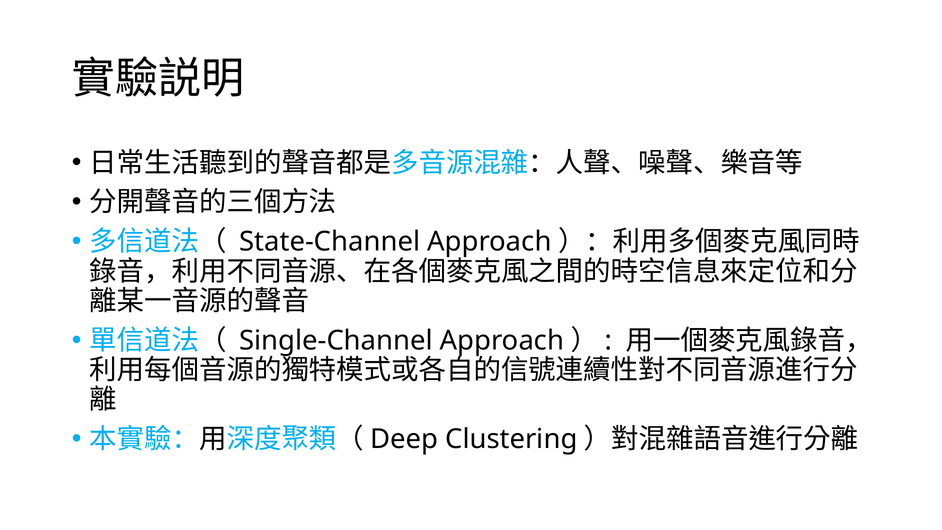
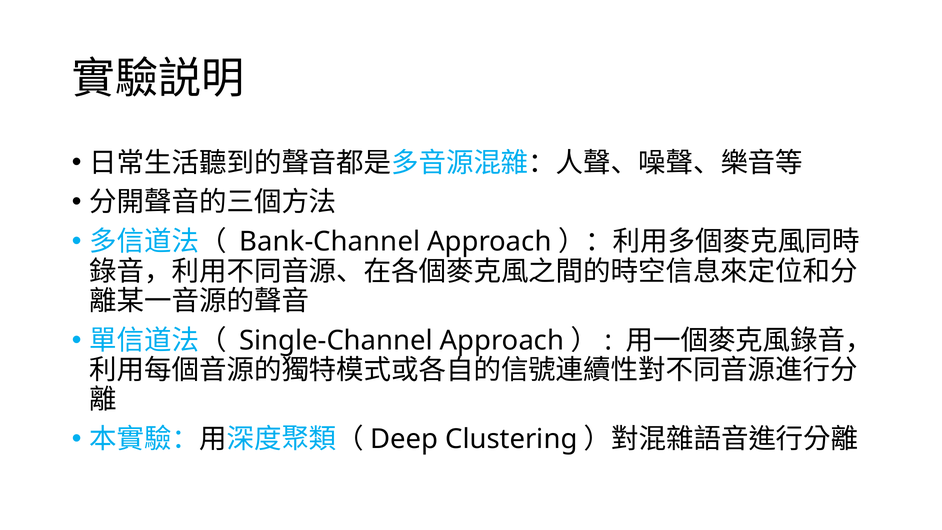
State-Channel: State-Channel -> Bank-Channel
